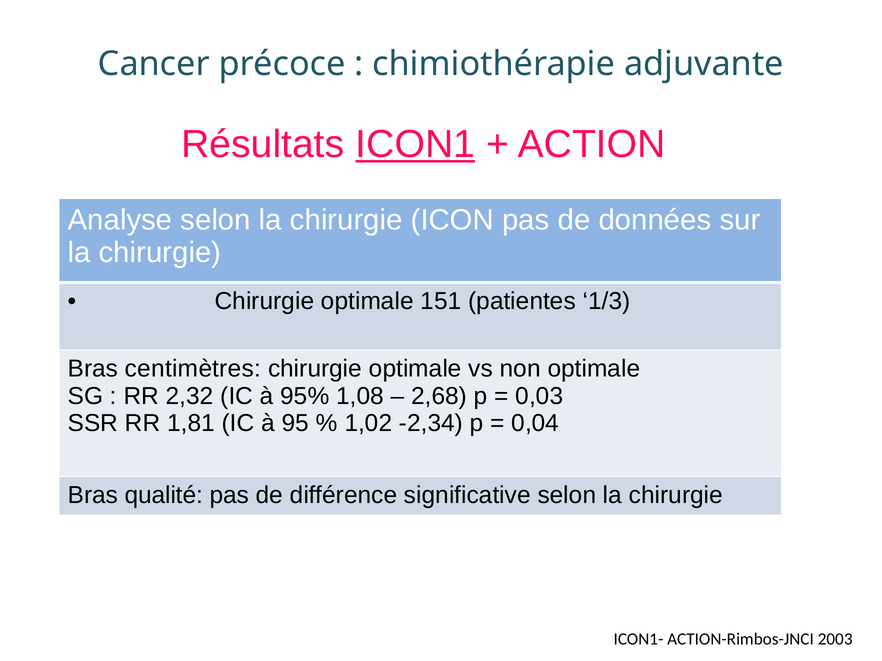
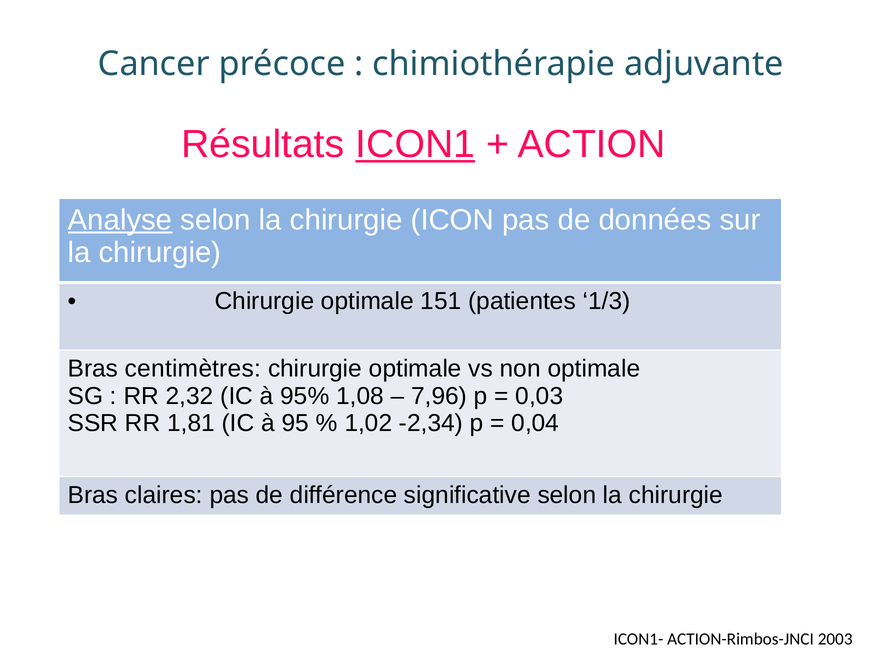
Analyse underline: none -> present
2,68: 2,68 -> 7,96
qualité: qualité -> claires
